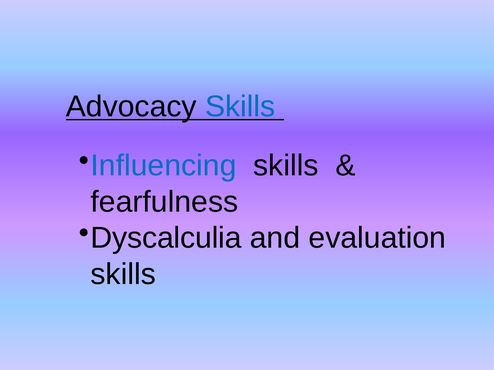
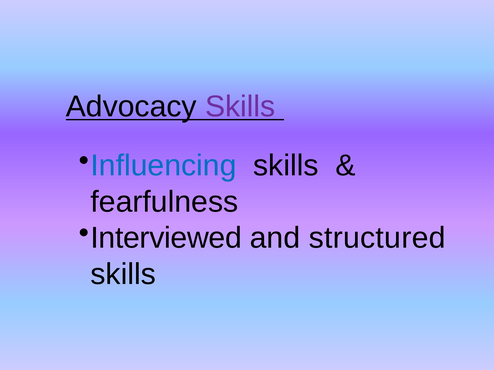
Skills at (240, 107) colour: blue -> purple
Dyscalculia: Dyscalculia -> Interviewed
evaluation: evaluation -> structured
